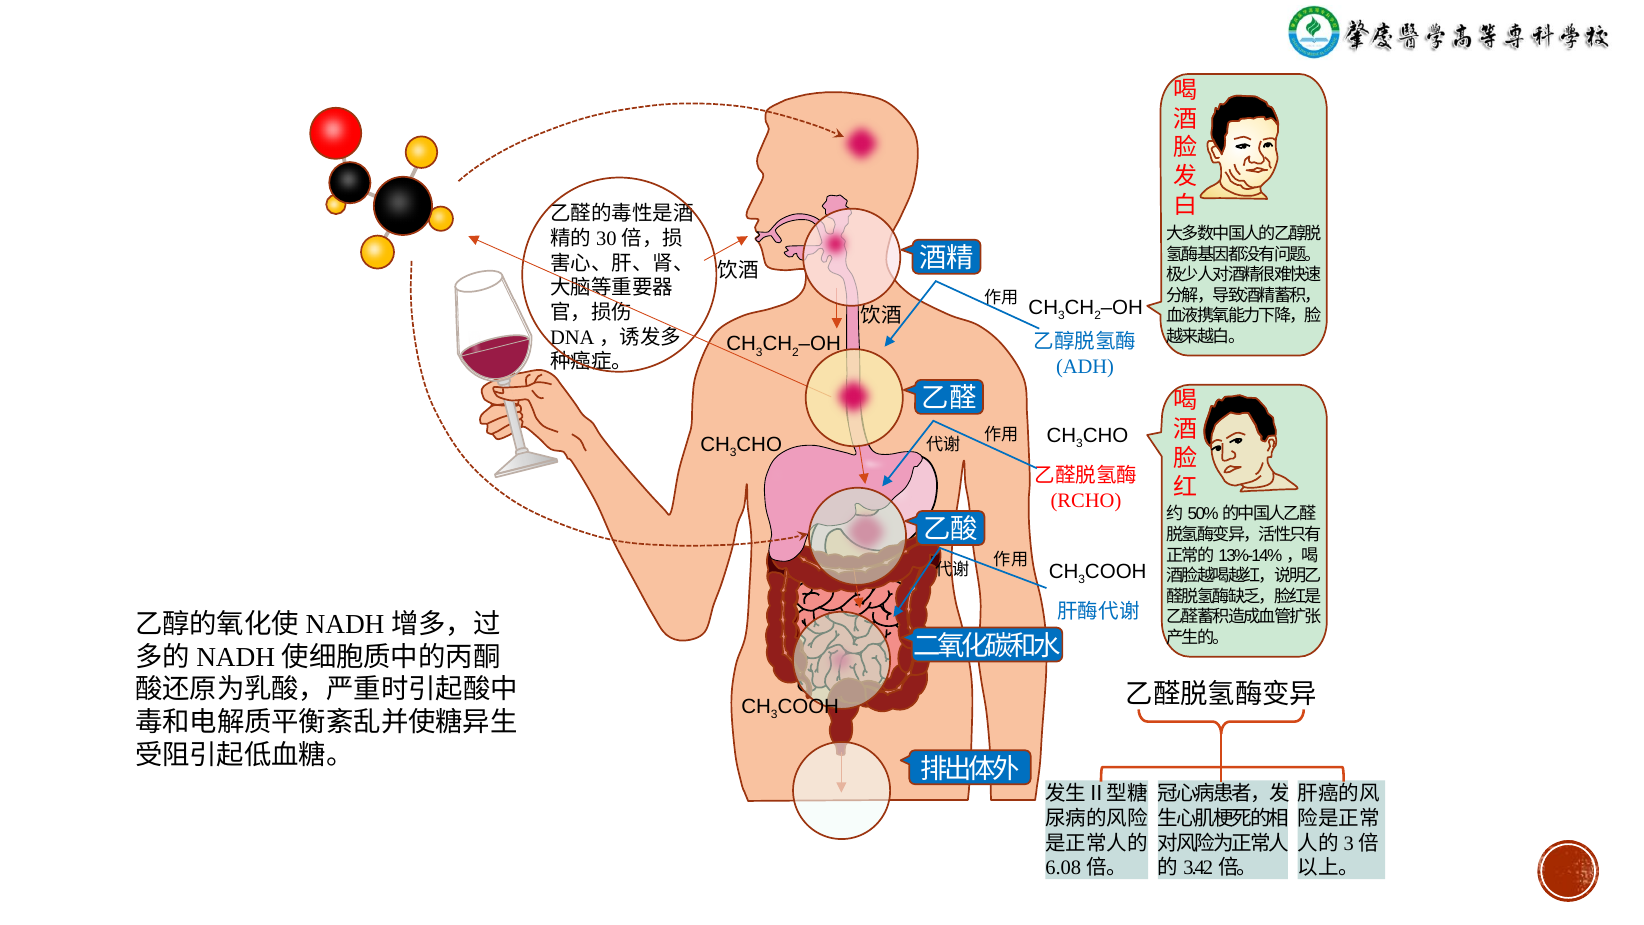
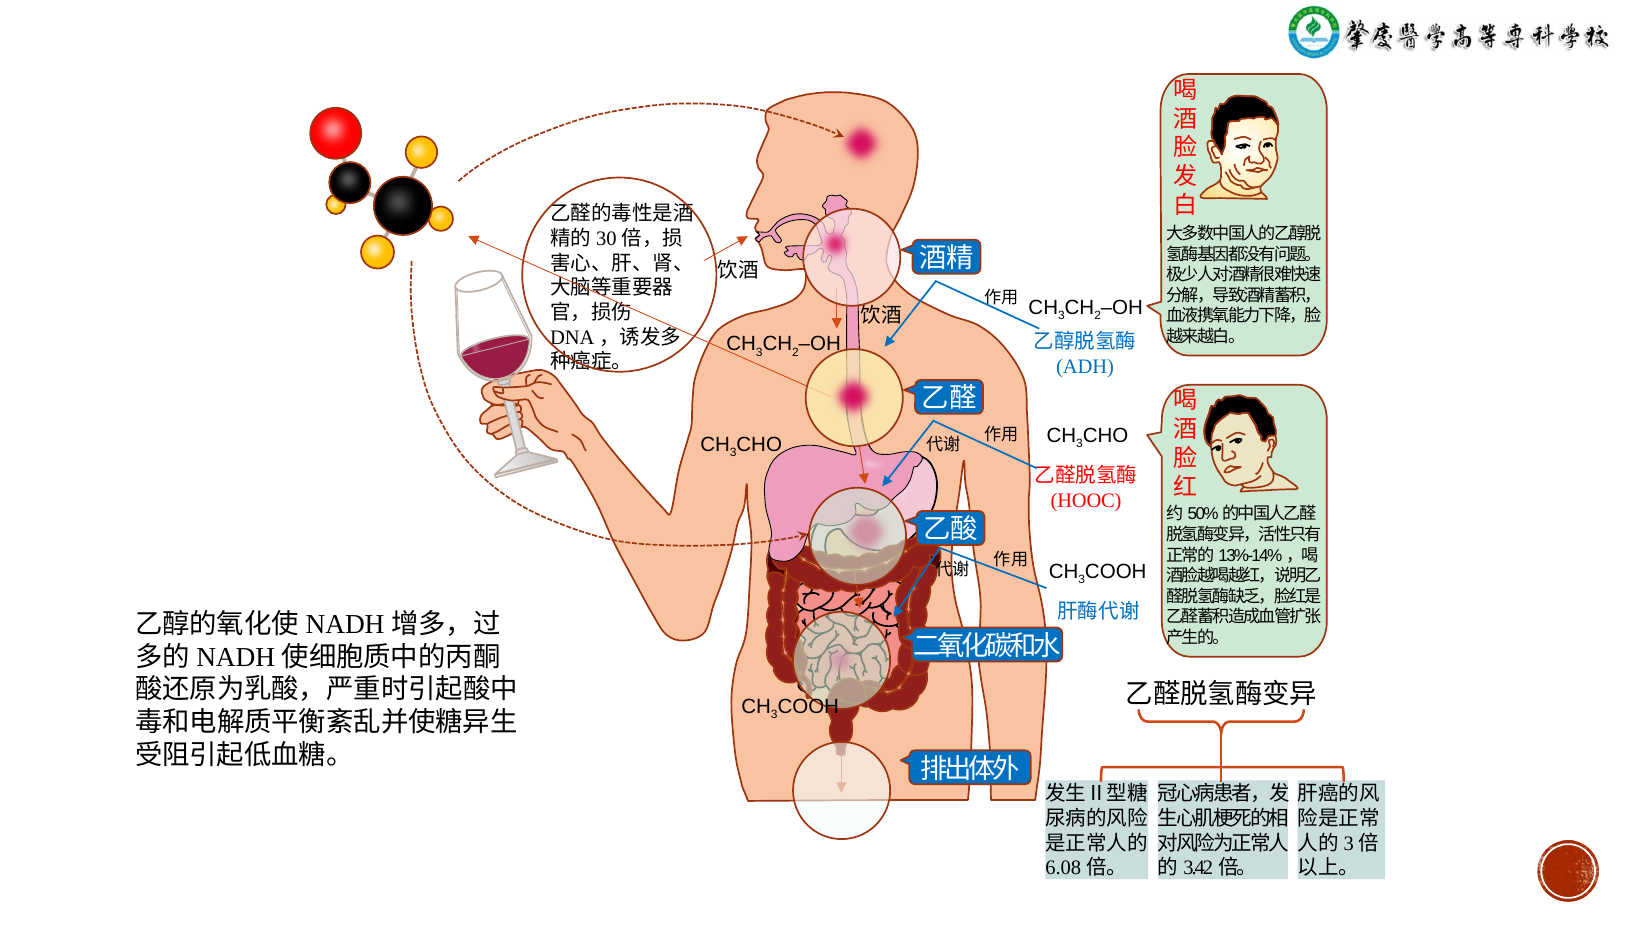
RCHO: RCHO -> HOOC
